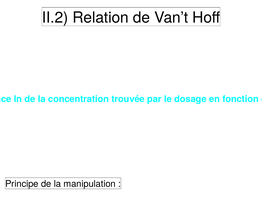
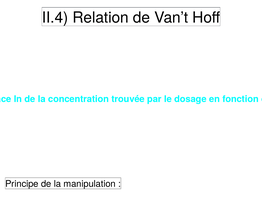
II.2: II.2 -> II.4
